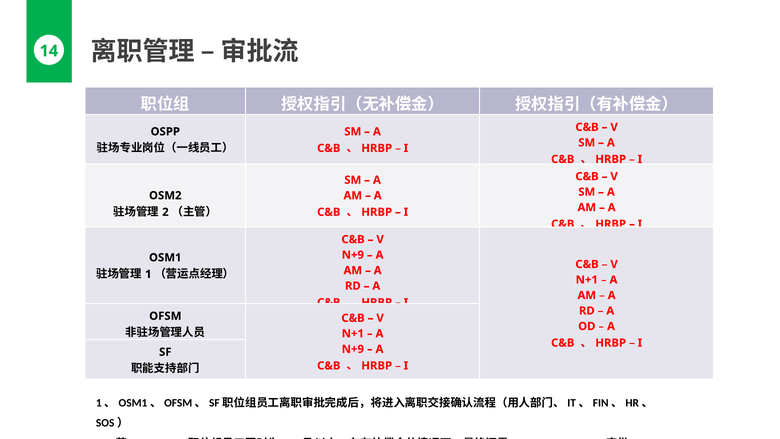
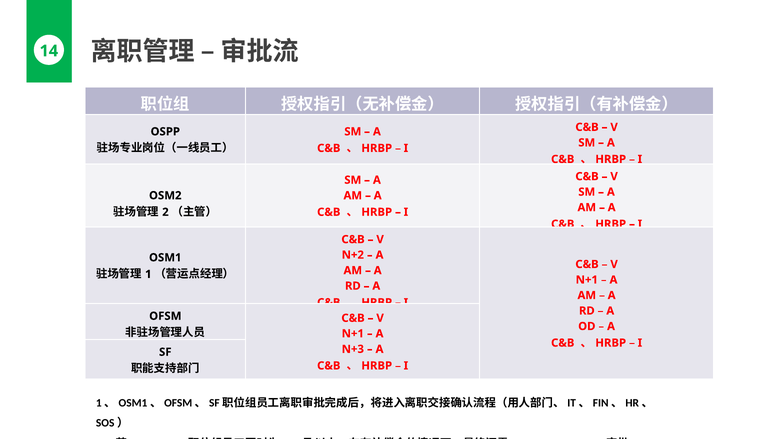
N+9 at (353, 255): N+9 -> N+2
N+9 at (353, 349): N+9 -> N+3
